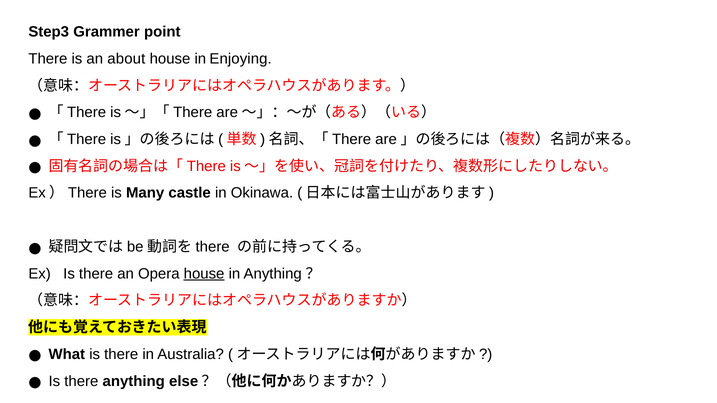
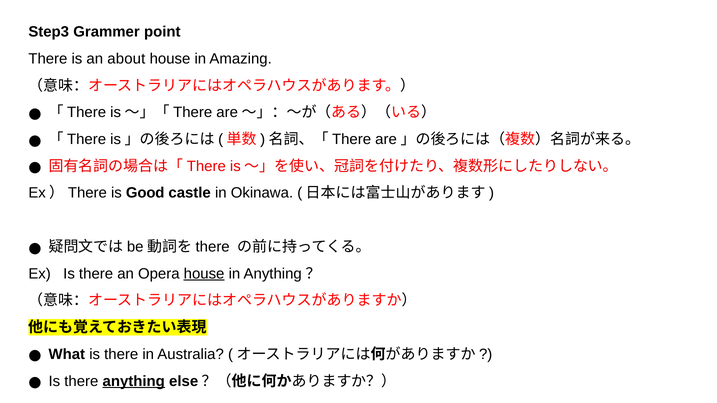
Enjoying: Enjoying -> Amazing
Many: Many -> Good
anything at (134, 381) underline: none -> present
